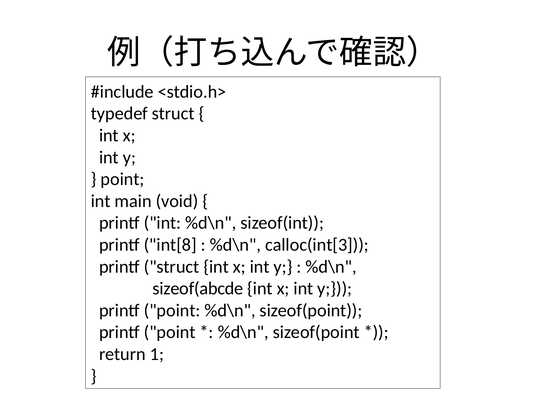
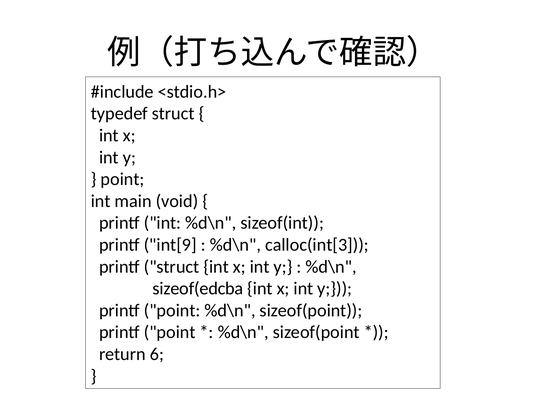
int[8: int[8 -> int[9
sizeof(abcde: sizeof(abcde -> sizeof(edcba
1: 1 -> 6
